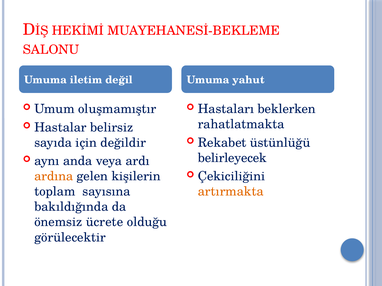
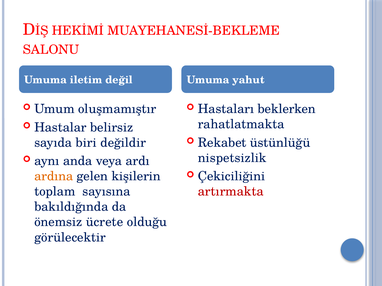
sayıda için: için -> biri
belirleyecek: belirleyecek -> nispetsizlik
artırmakta colour: orange -> red
